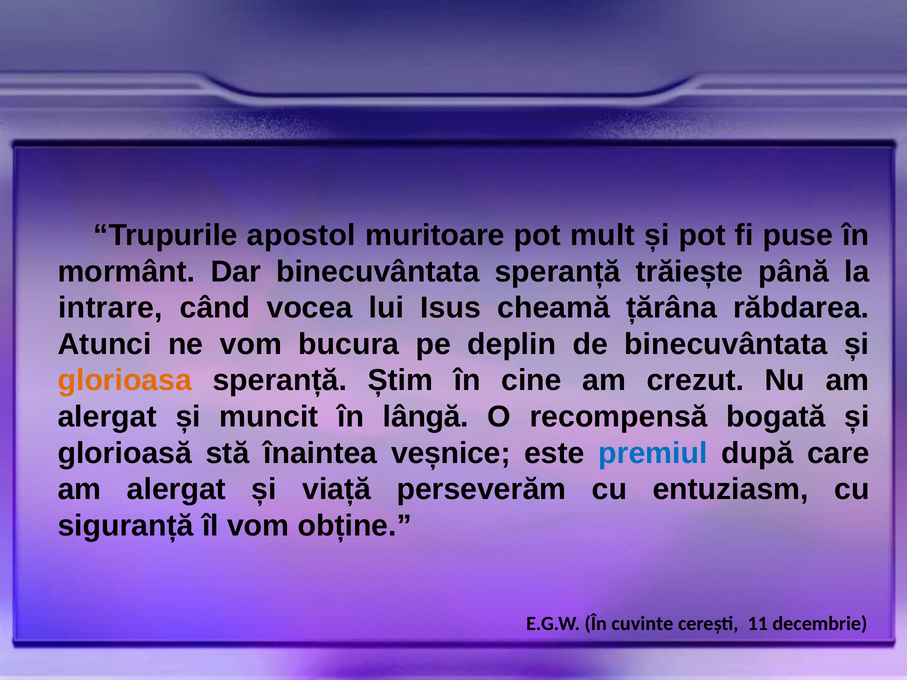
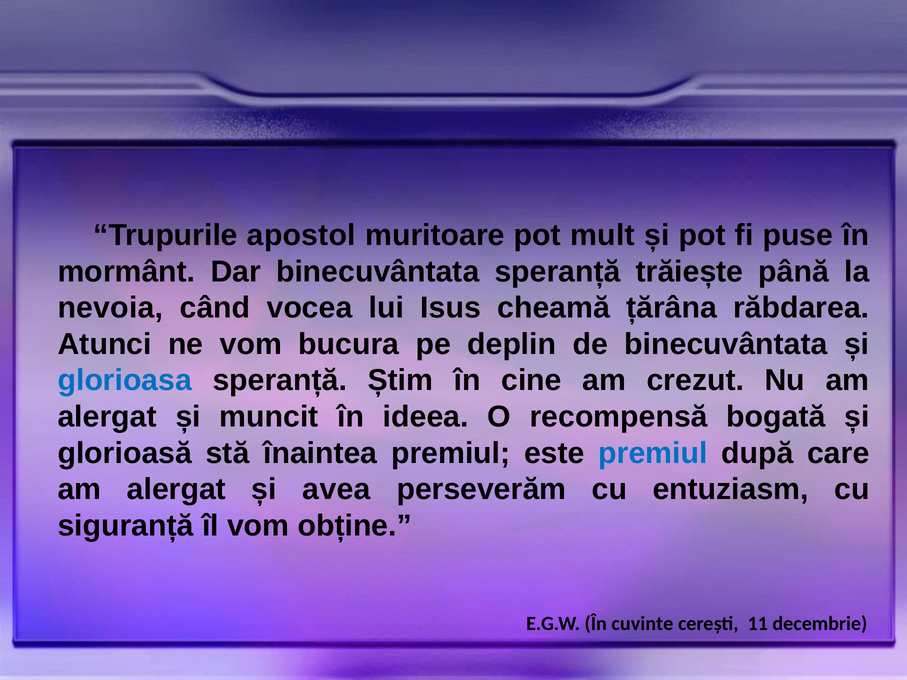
intrare: intrare -> nevoia
glorioasa colour: orange -> blue
lângă: lângă -> ideea
înaintea veșnice: veșnice -> premiul
viață: viață -> avea
